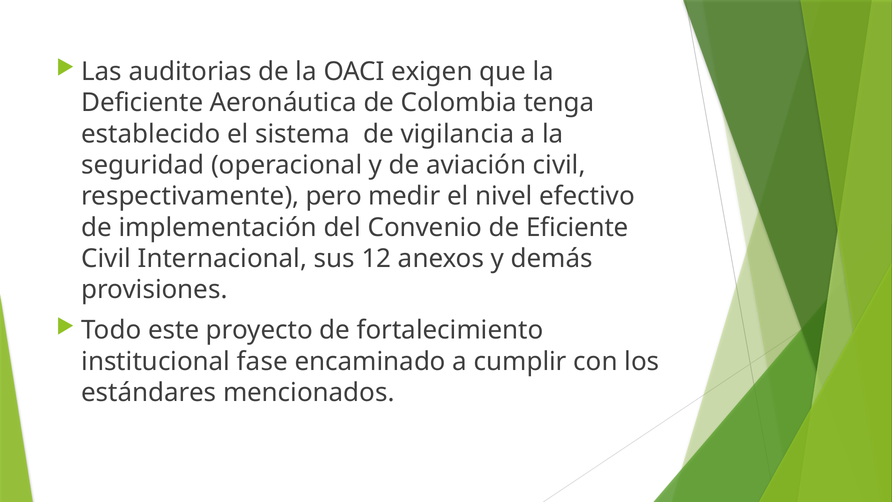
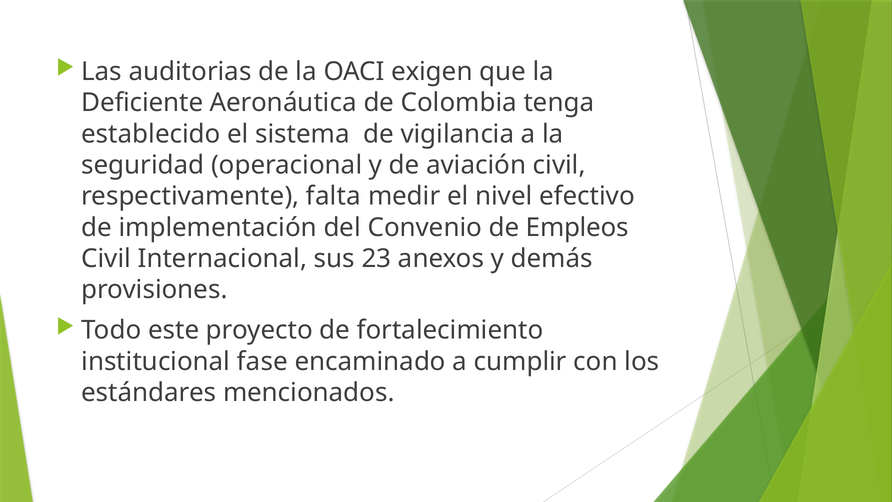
pero: pero -> falta
Eficiente: Eficiente -> Empleos
12: 12 -> 23
